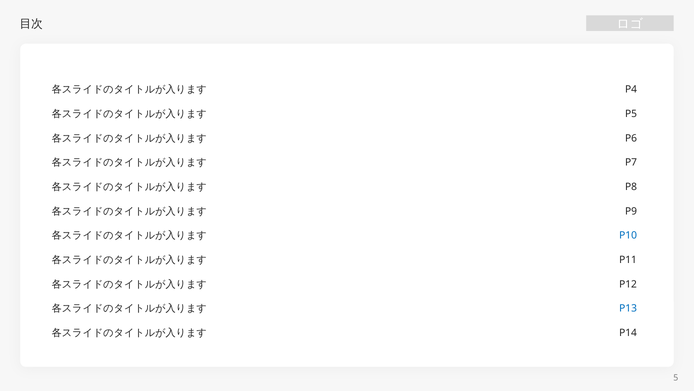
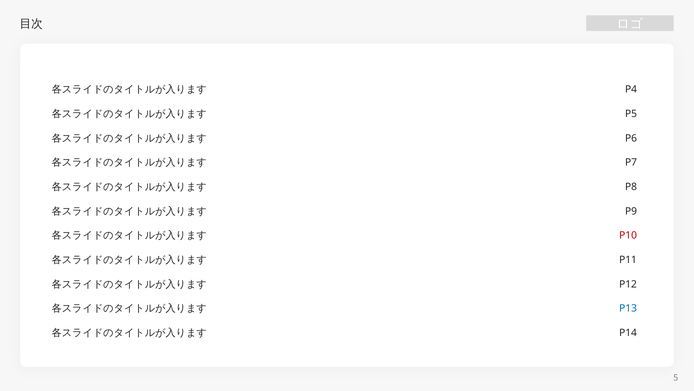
P10 colour: blue -> red
